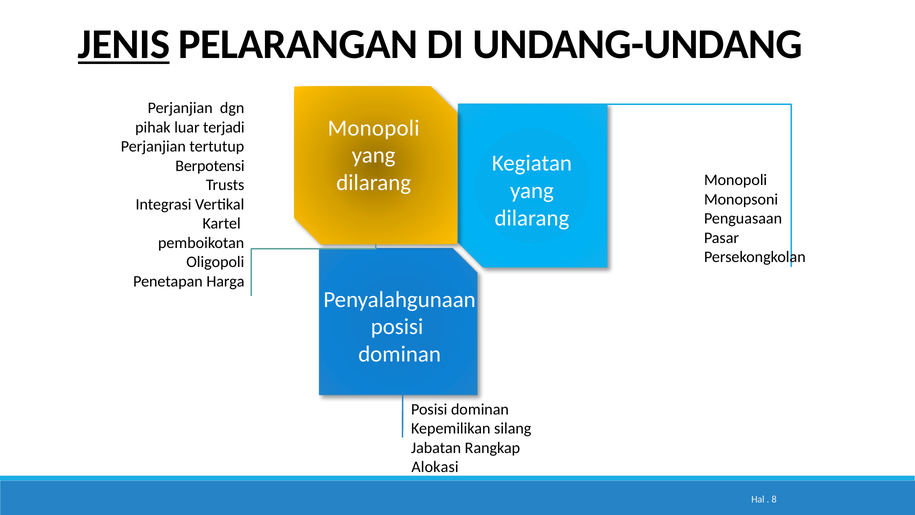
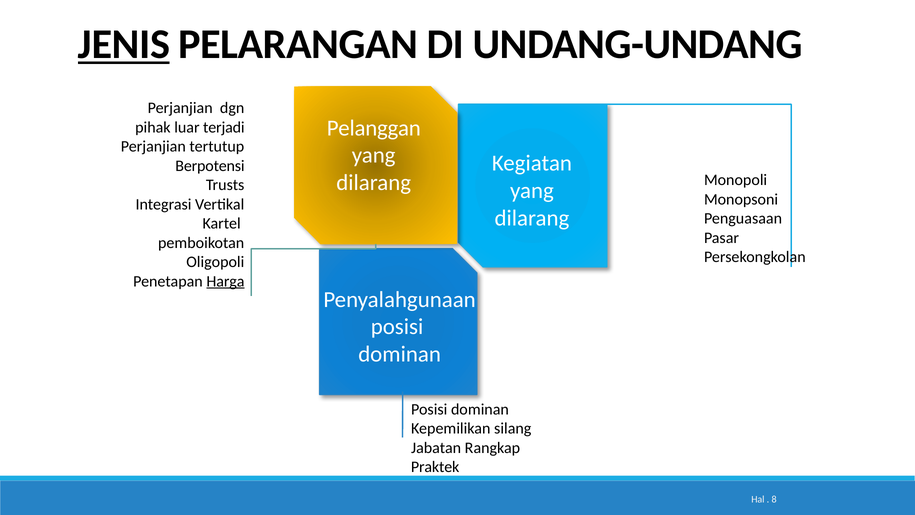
Monopoli at (374, 128): Monopoli -> Pelanggan
Harga underline: none -> present
Alokasi: Alokasi -> Praktek
